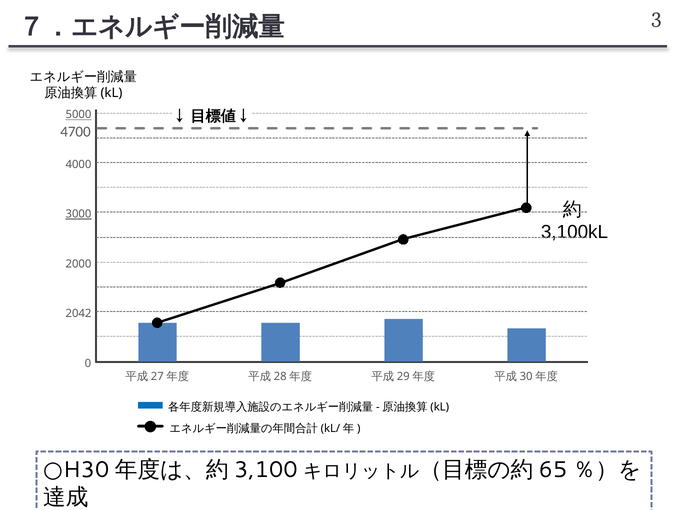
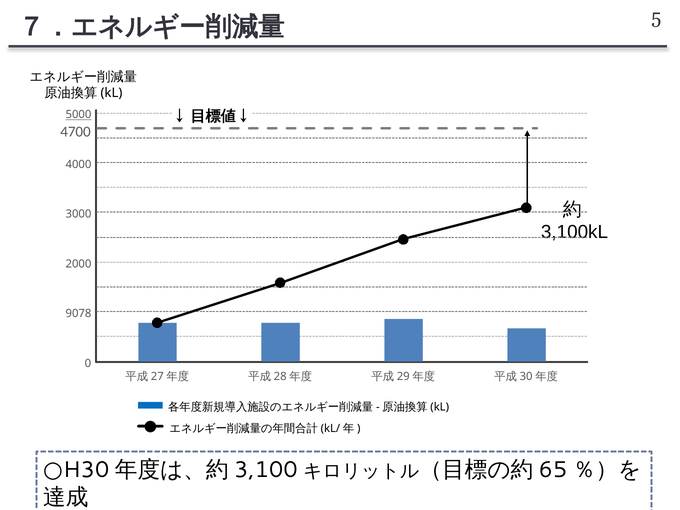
3: 3 -> 5
3000 underline: present -> none
2042: 2042 -> 9078
